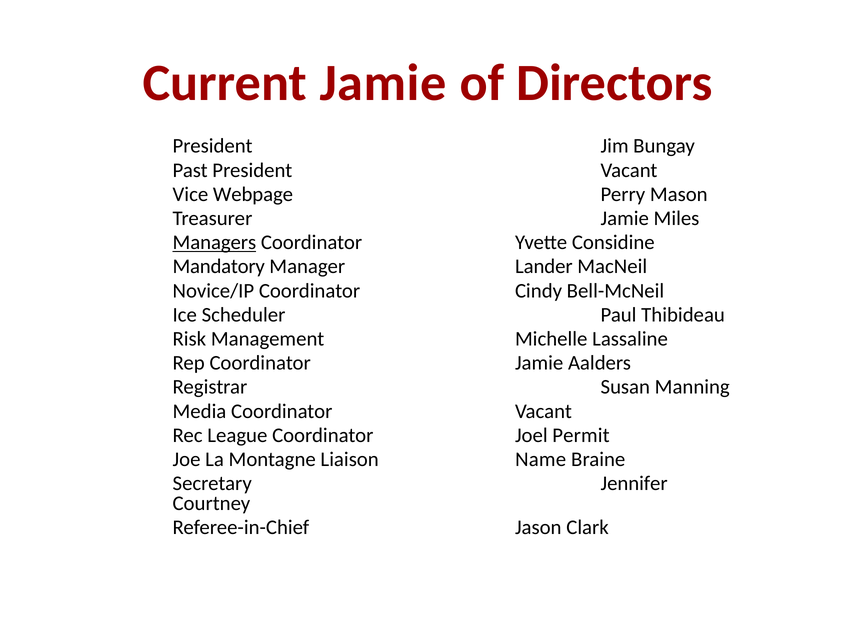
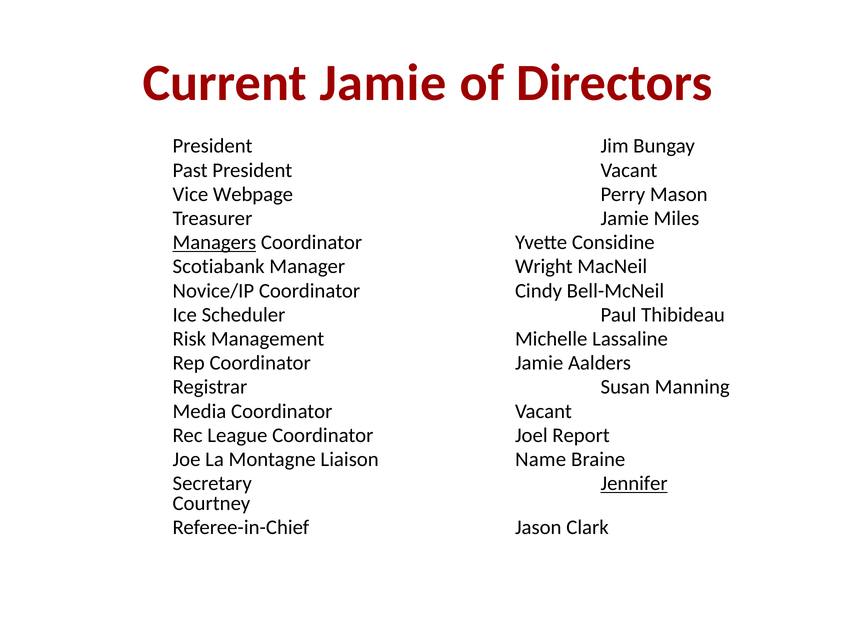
Mandatory: Mandatory -> Scotiabank
Lander: Lander -> Wright
Permit: Permit -> Report
Jennifer underline: none -> present
